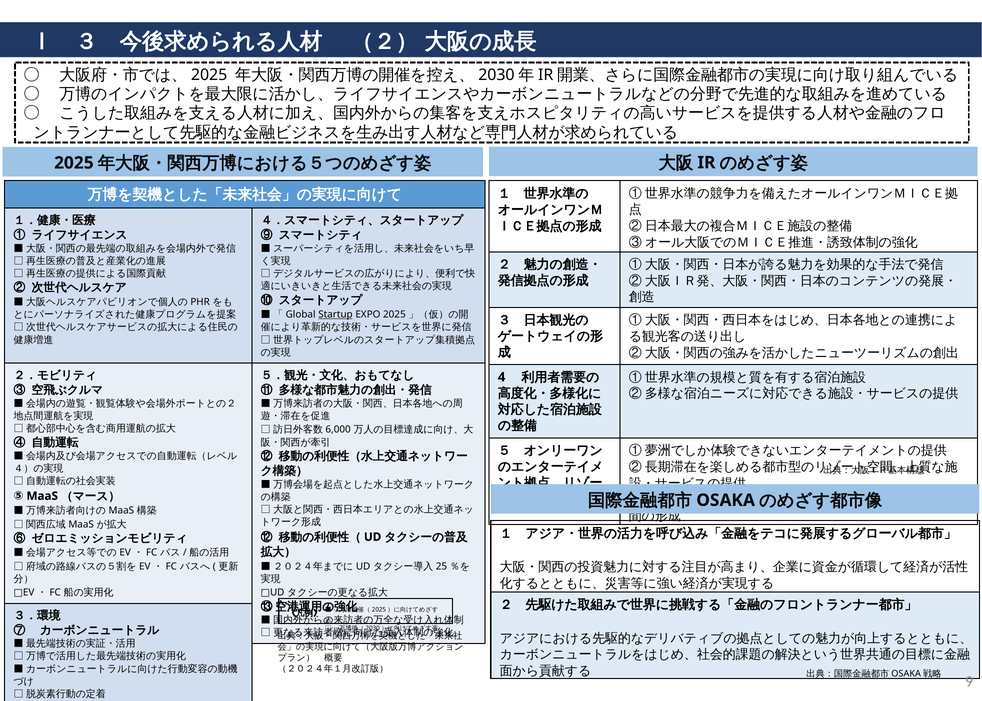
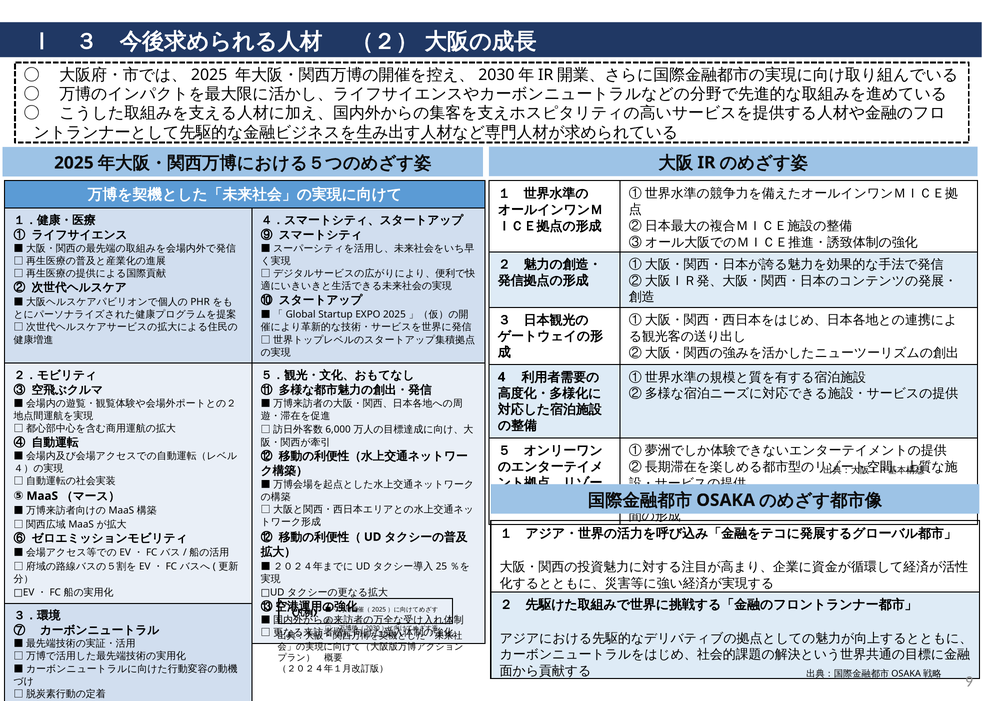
Startup underline: present -> none
